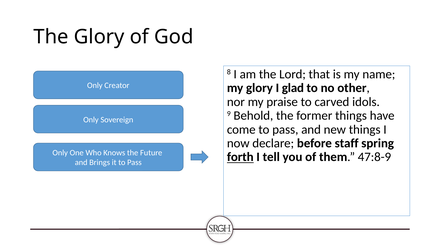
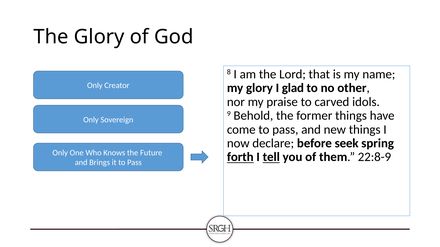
staff: staff -> seek
tell underline: none -> present
47:8-9: 47:8-9 -> 22:8-9
